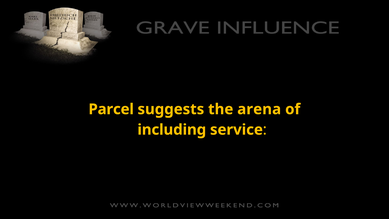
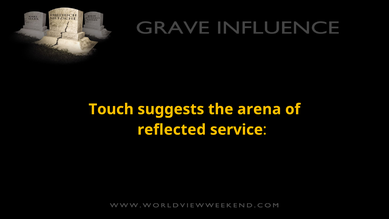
Parcel: Parcel -> Touch
including: including -> reflected
